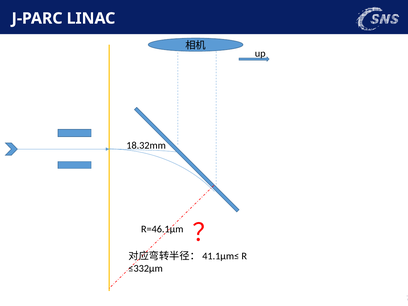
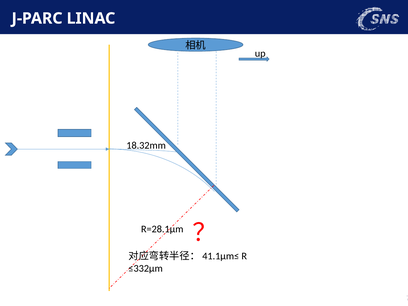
R=46.1µm: R=46.1µm -> R=28.1µm
